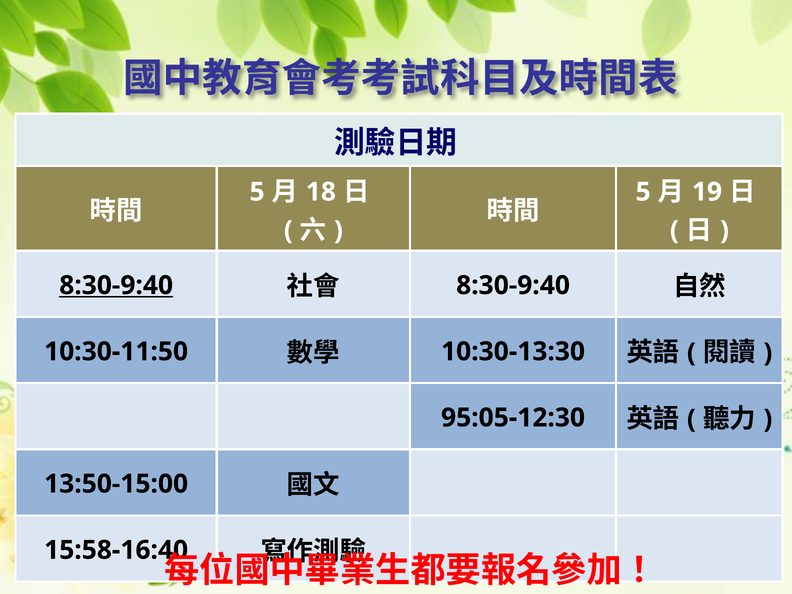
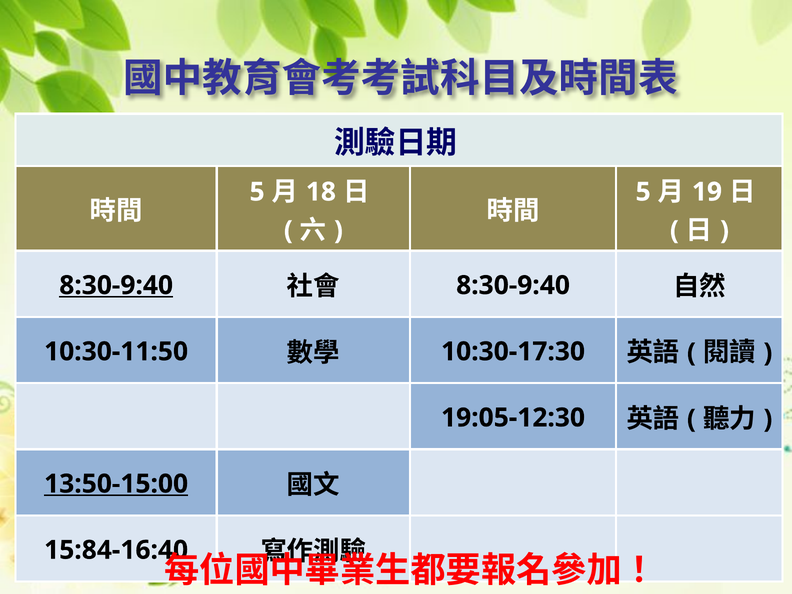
10:30-13:30: 10:30-13:30 -> 10:30-17:30
95:05-12:30: 95:05-12:30 -> 19:05-12:30
13:50-15:00 underline: none -> present
15:58-16:40: 15:58-16:40 -> 15:84-16:40
